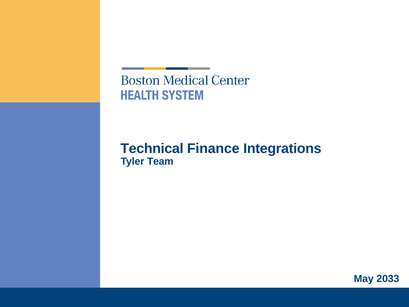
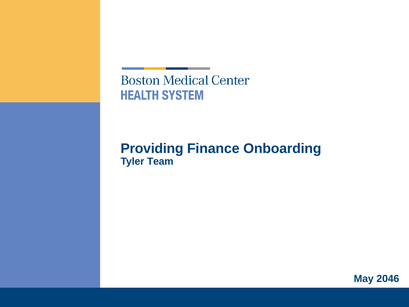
Technical: Technical -> Providing
Integrations: Integrations -> Onboarding
2033: 2033 -> 2046
